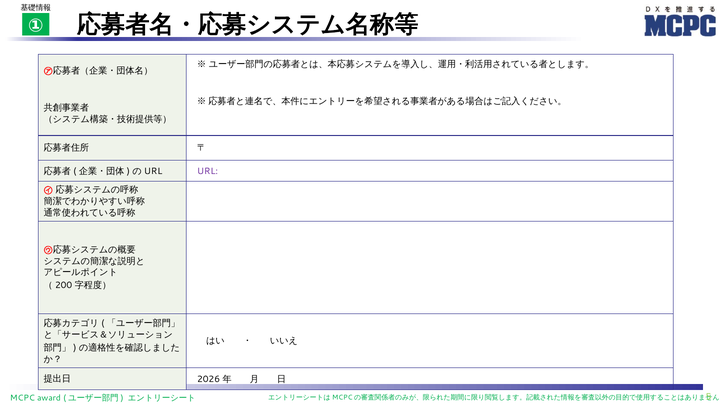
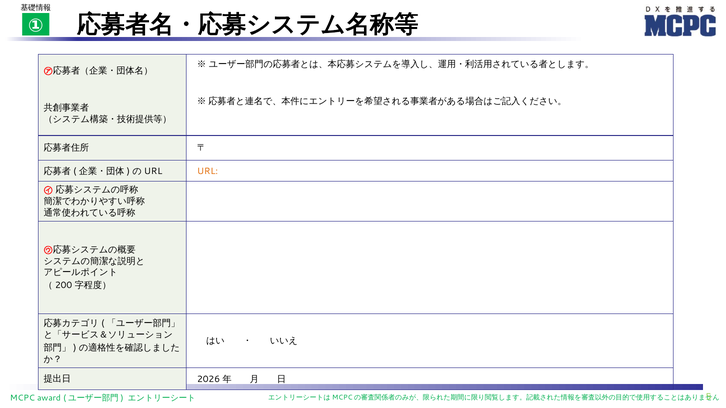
URL colour: purple -> orange
